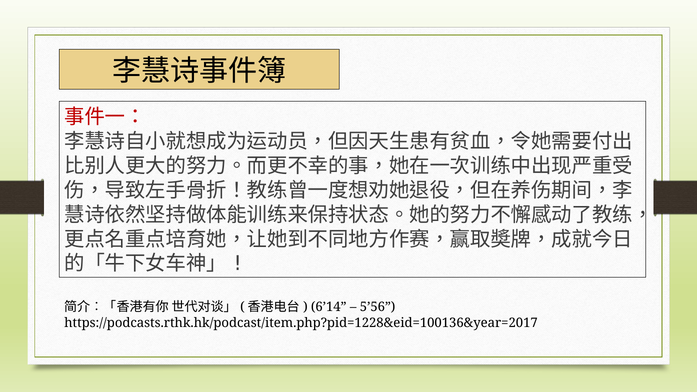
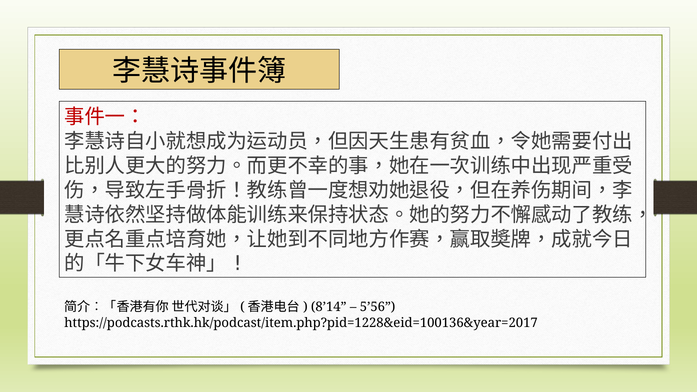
6’14: 6’14 -> 8’14
